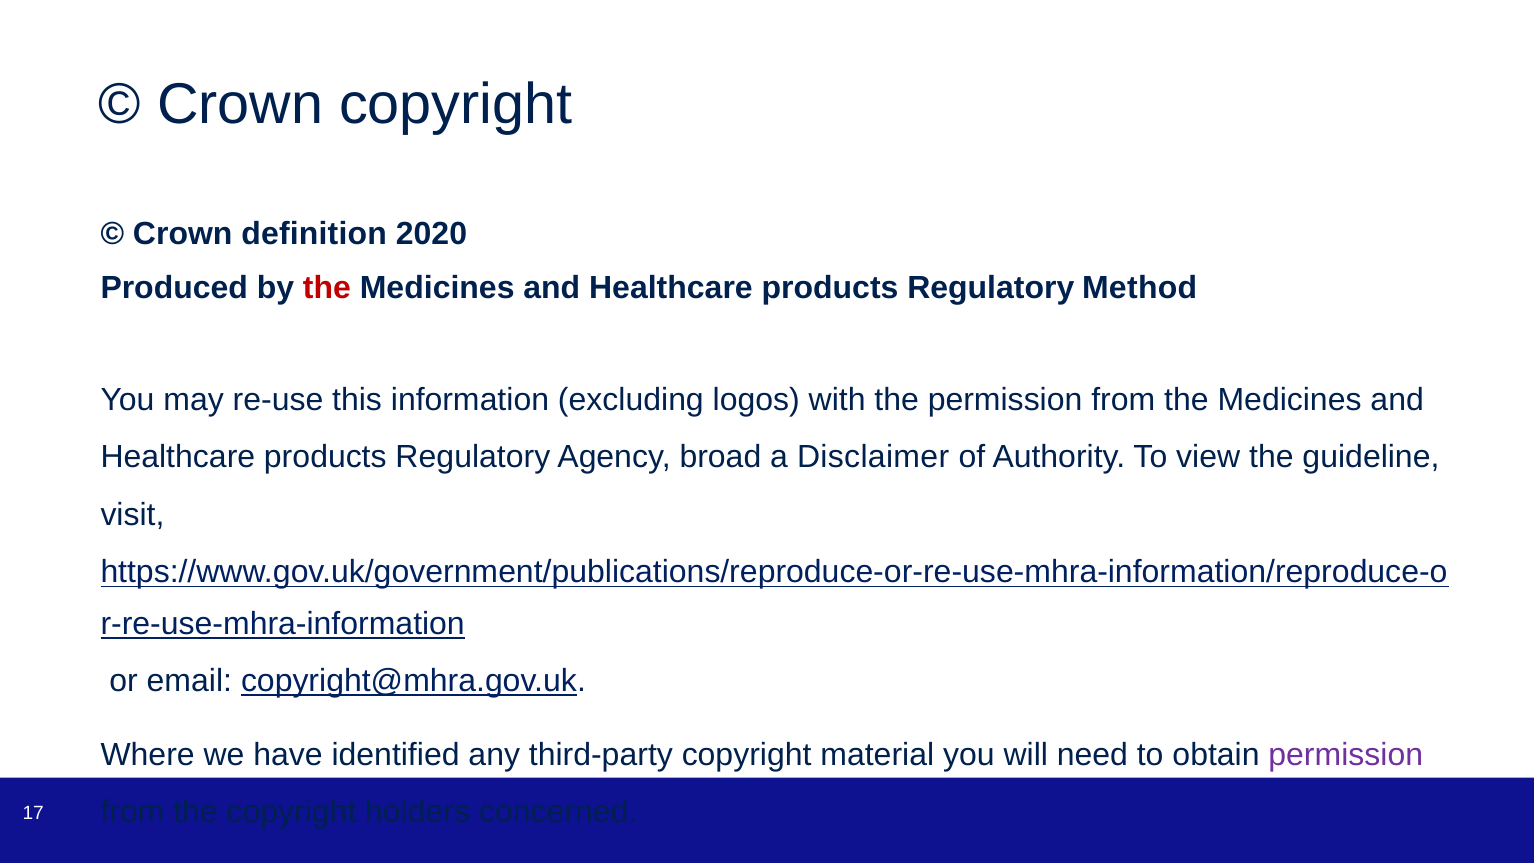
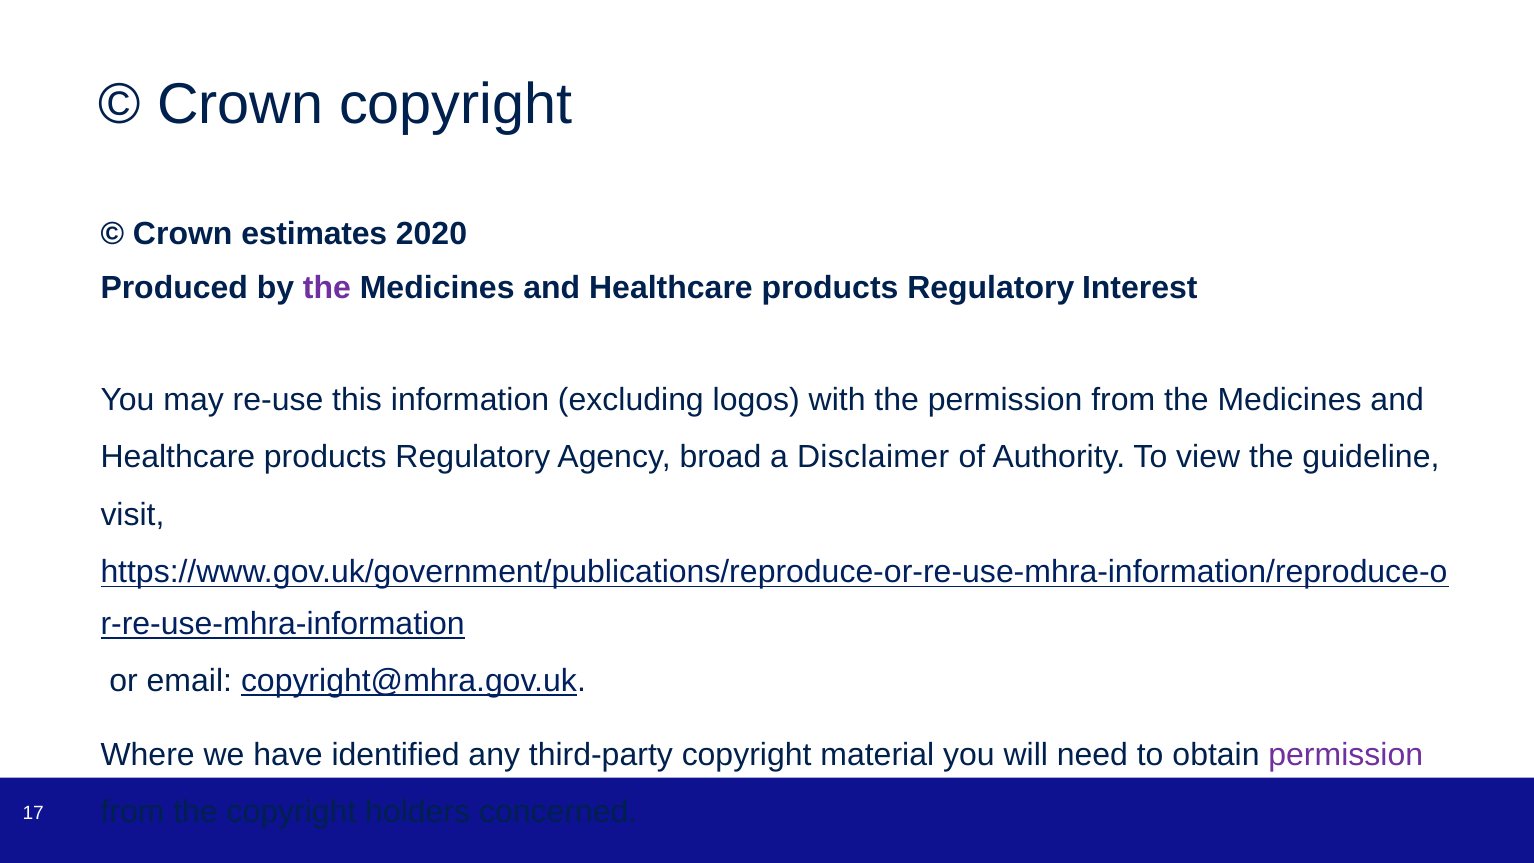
definition: definition -> estimates
the at (327, 288) colour: red -> purple
Method: Method -> Interest
